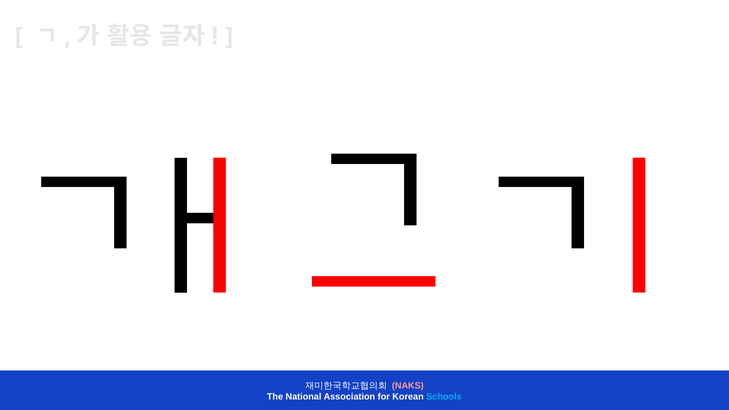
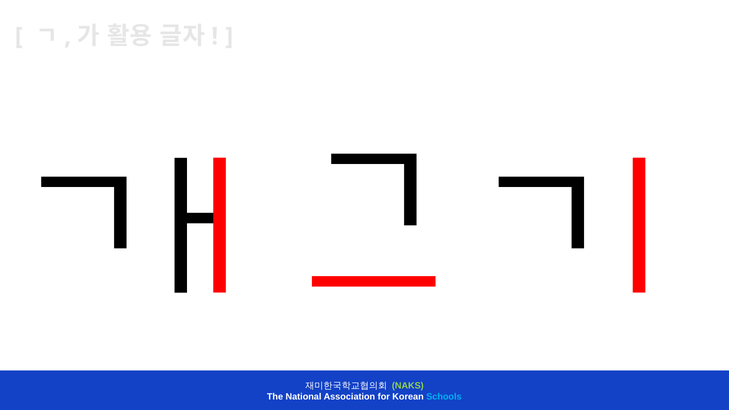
NAKS colour: pink -> light green
